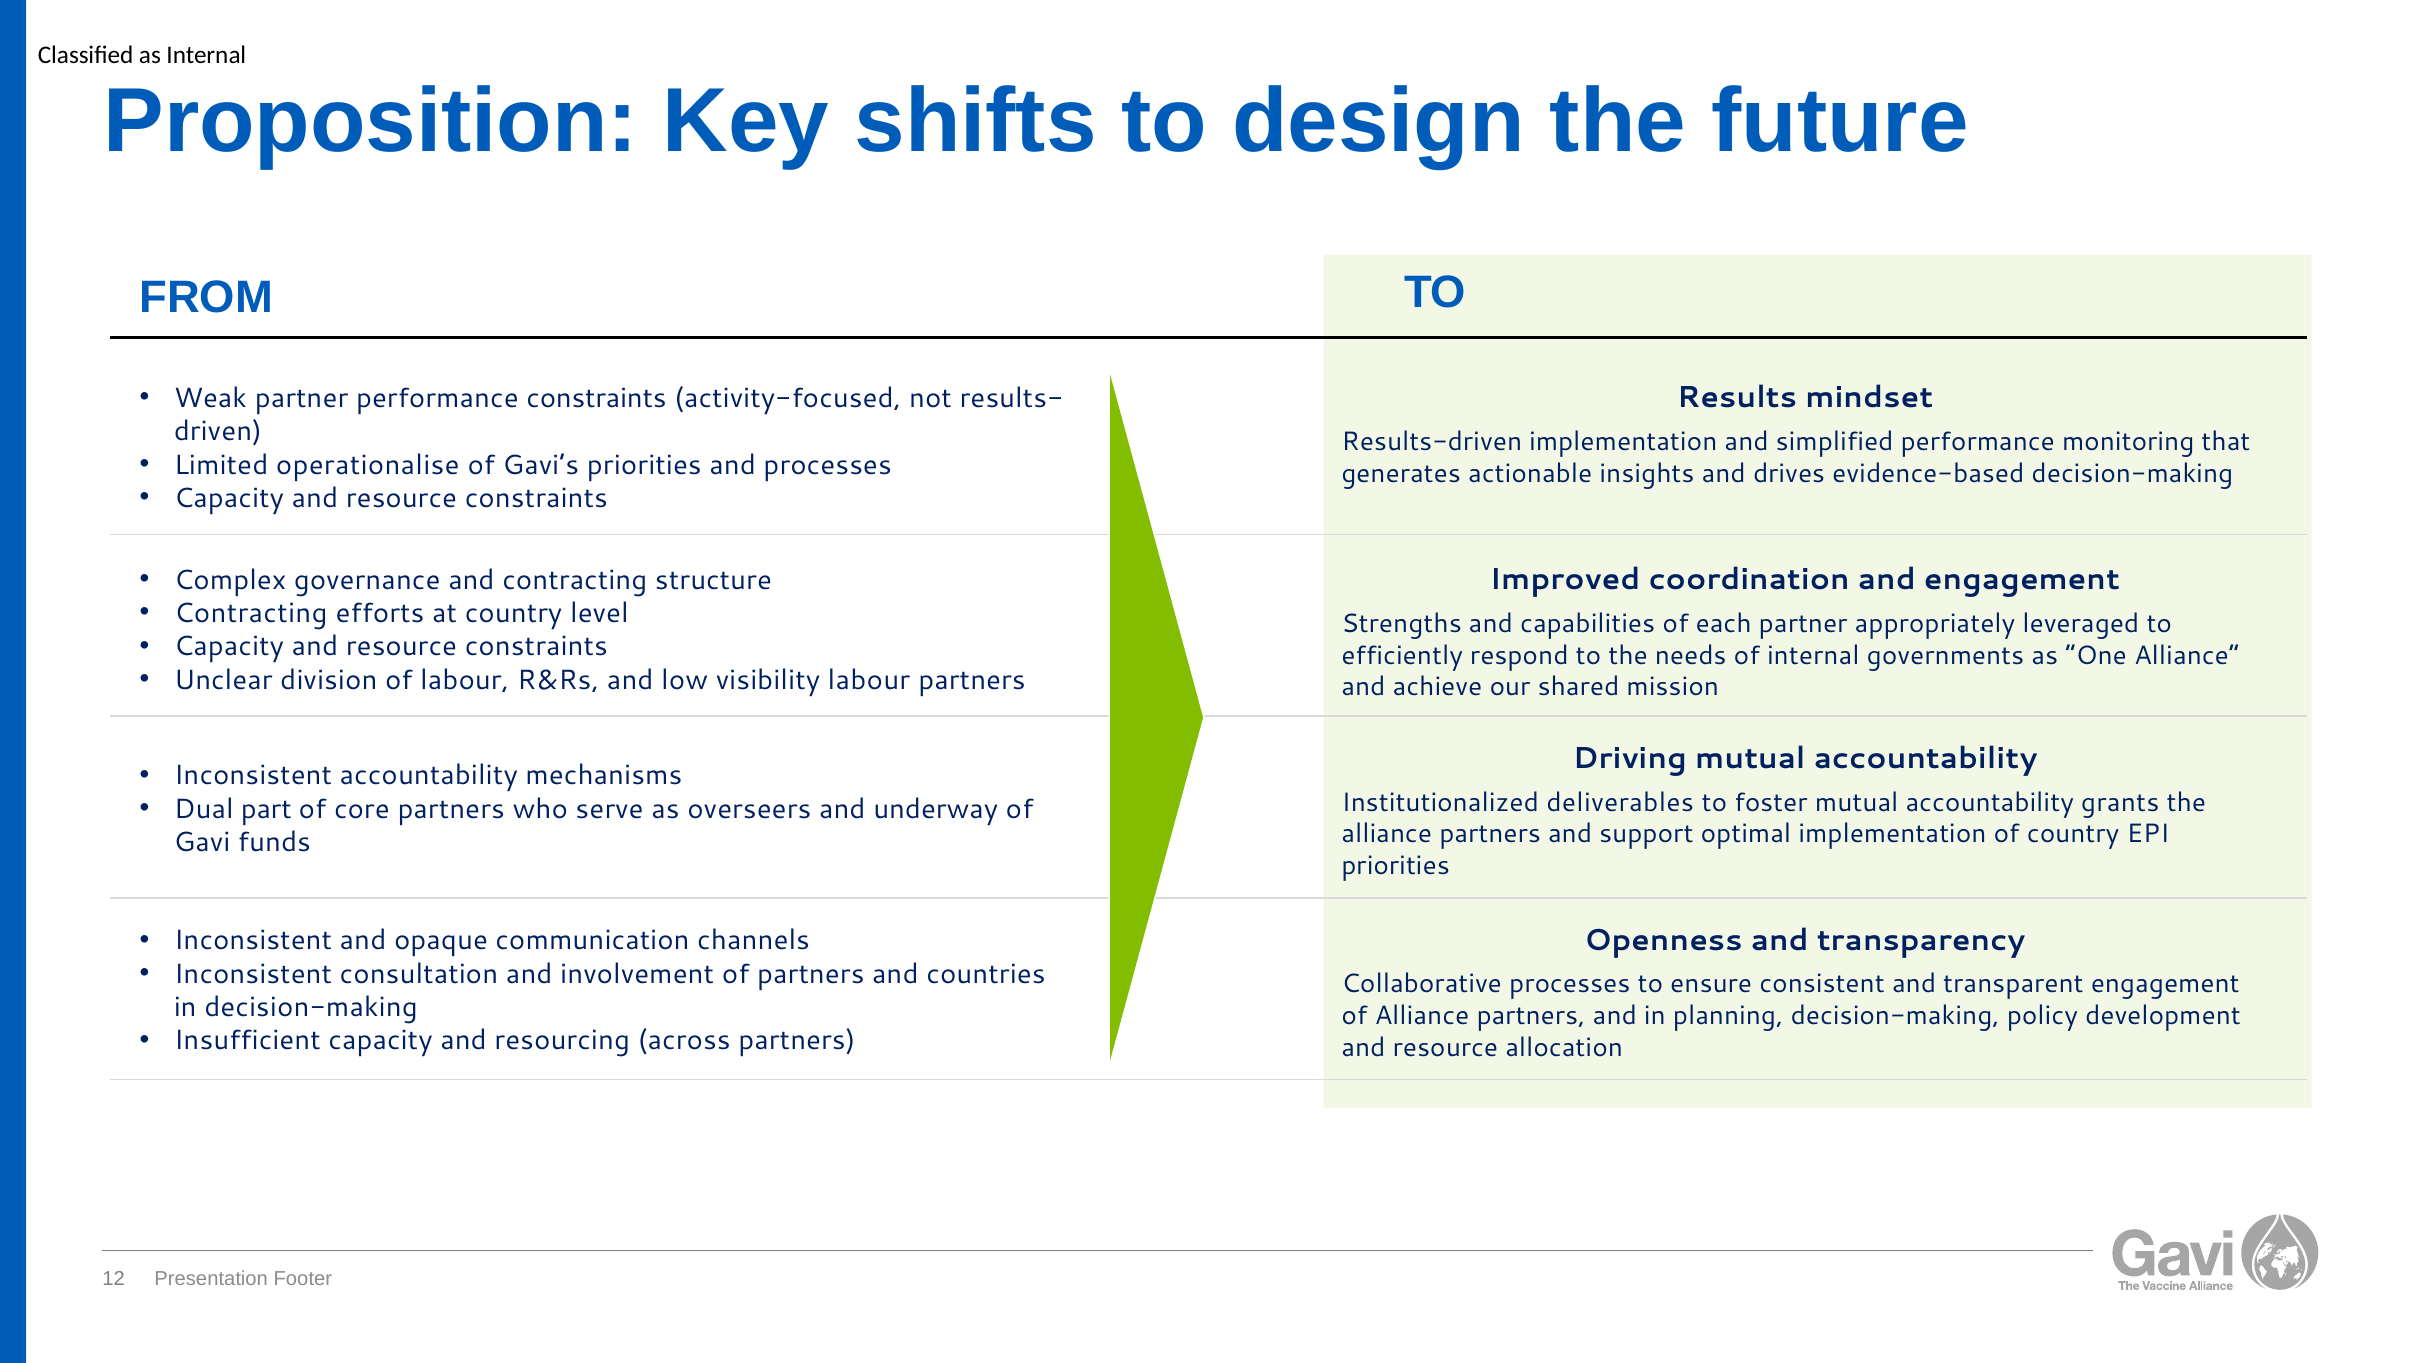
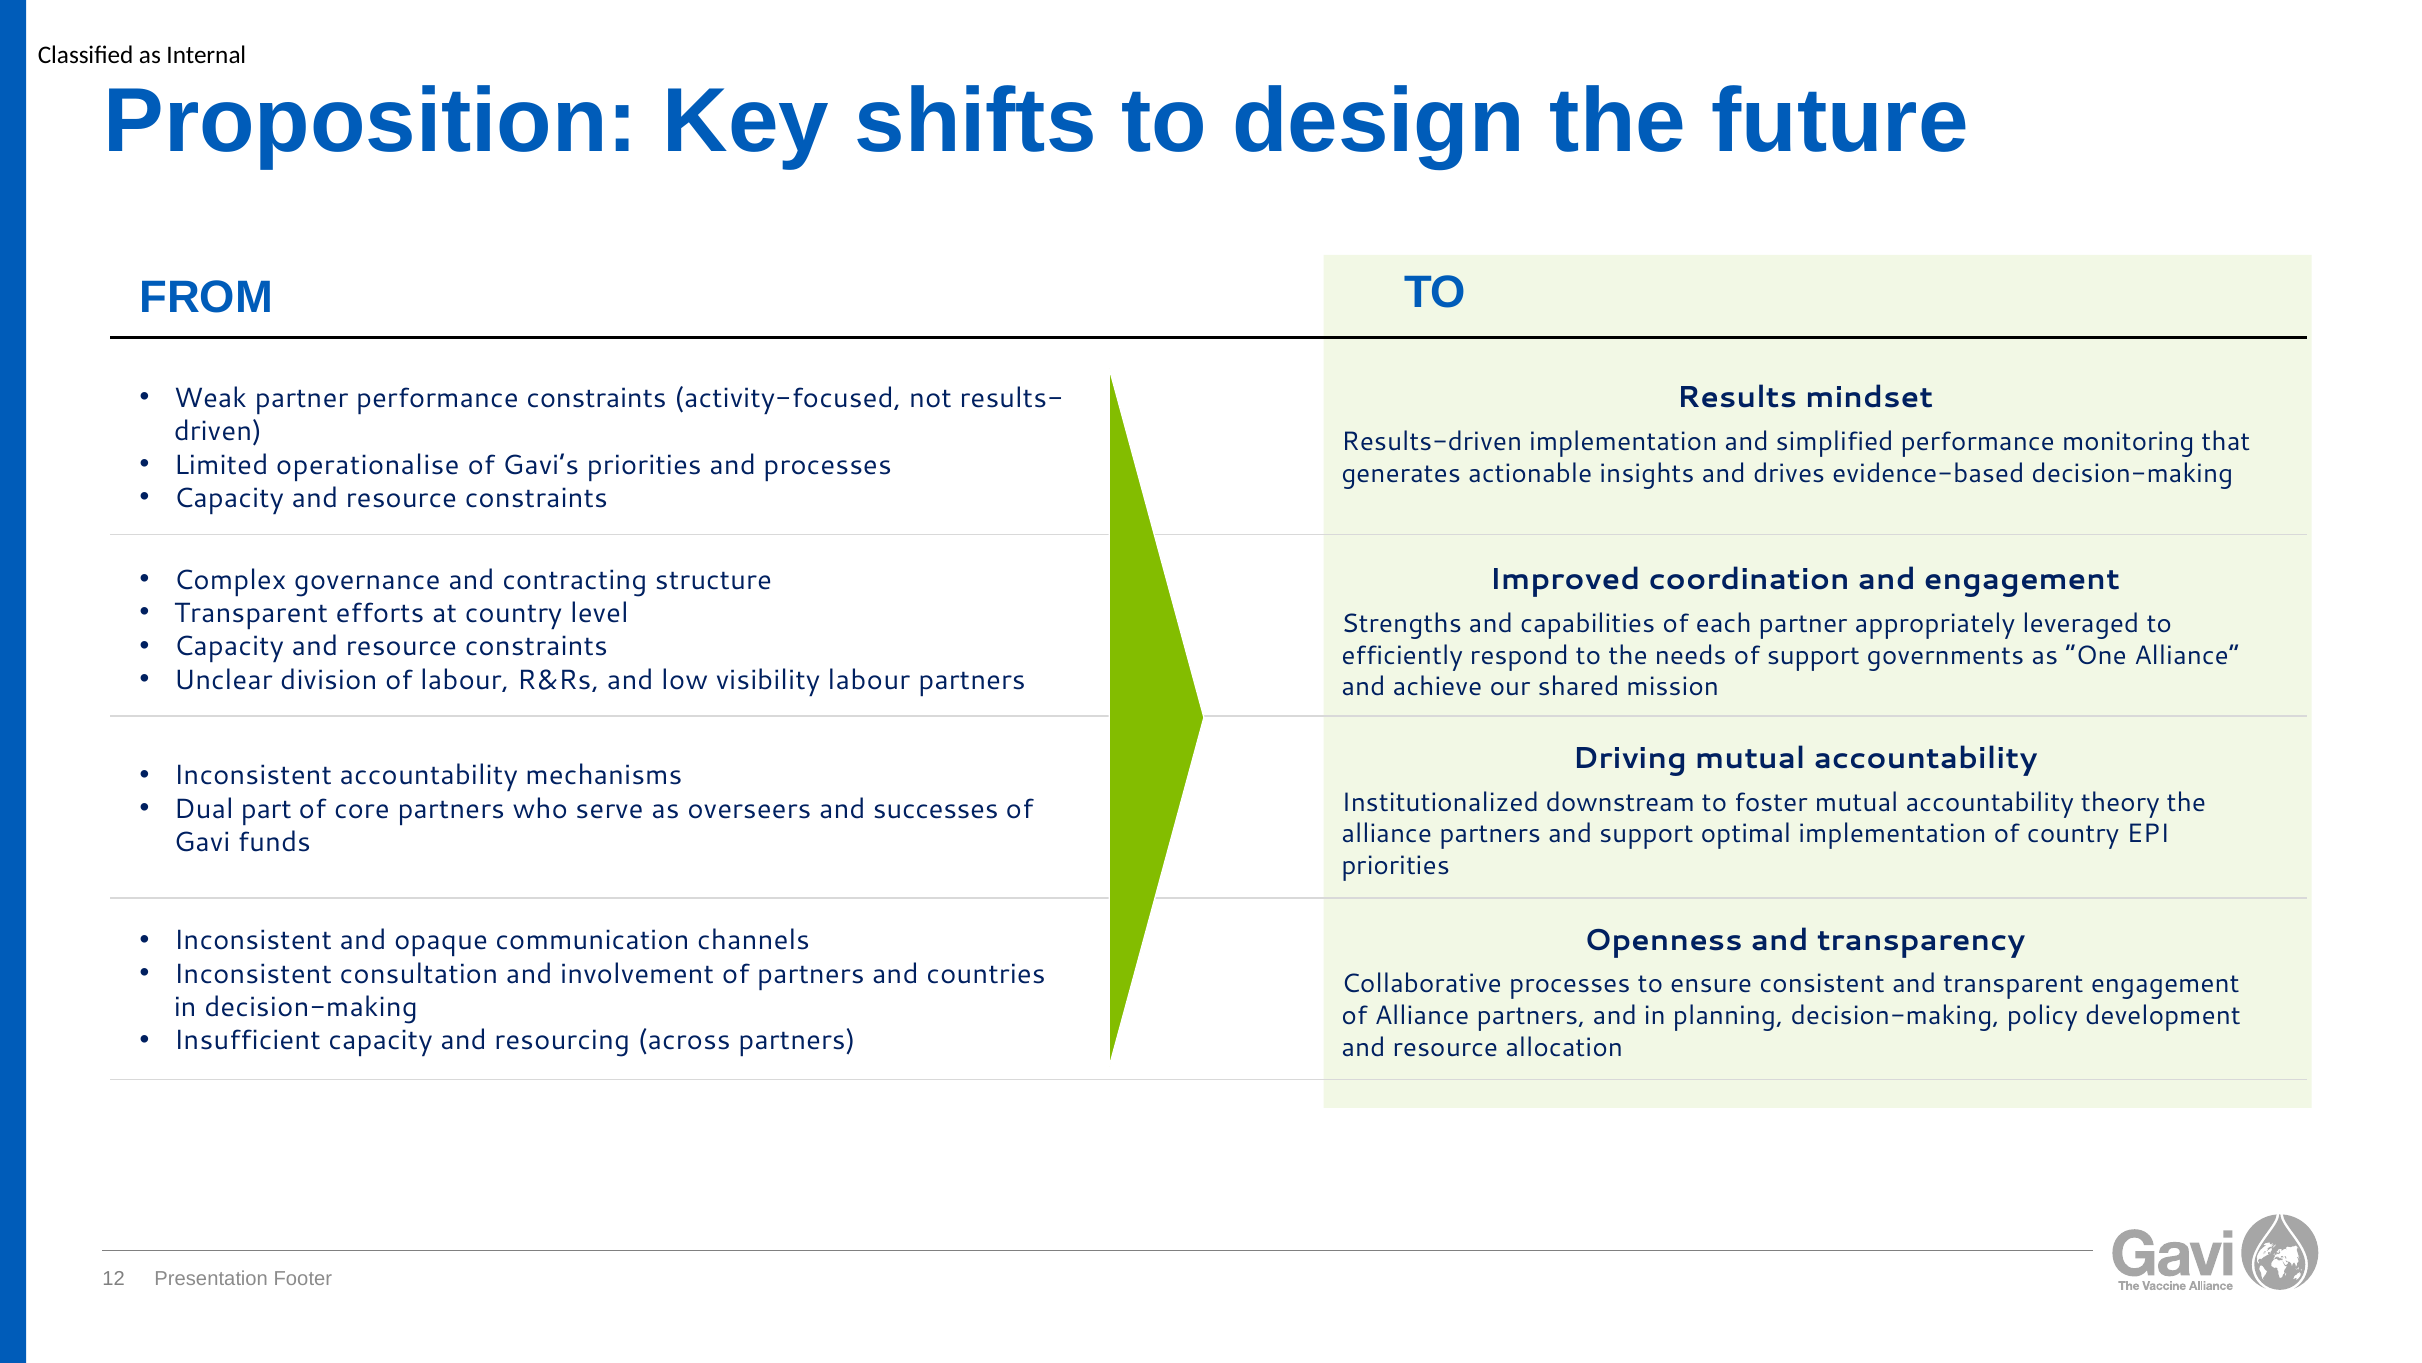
Contracting at (251, 613): Contracting -> Transparent
of internal: internal -> support
deliverables: deliverables -> downstream
grants: grants -> theory
underway: underway -> successes
